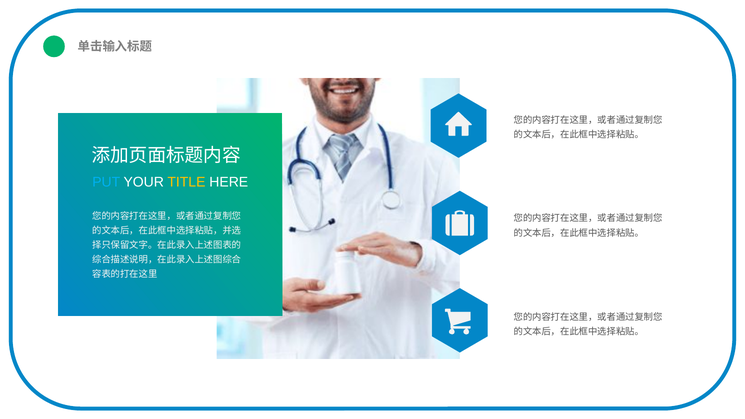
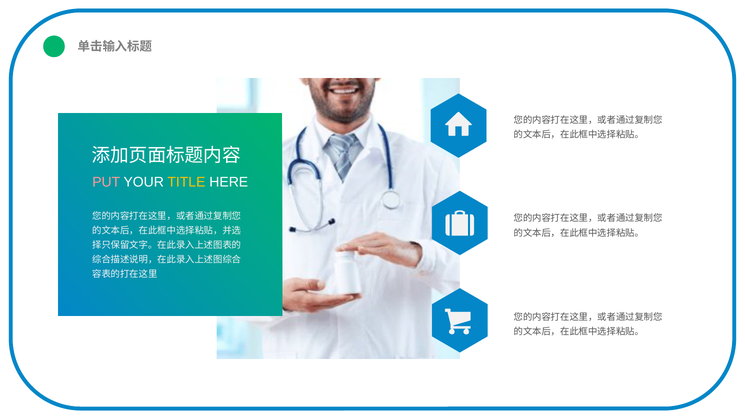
PUT colour: light blue -> pink
